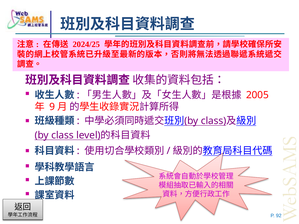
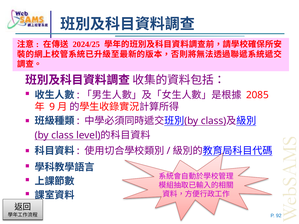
2005: 2005 -> 2085
